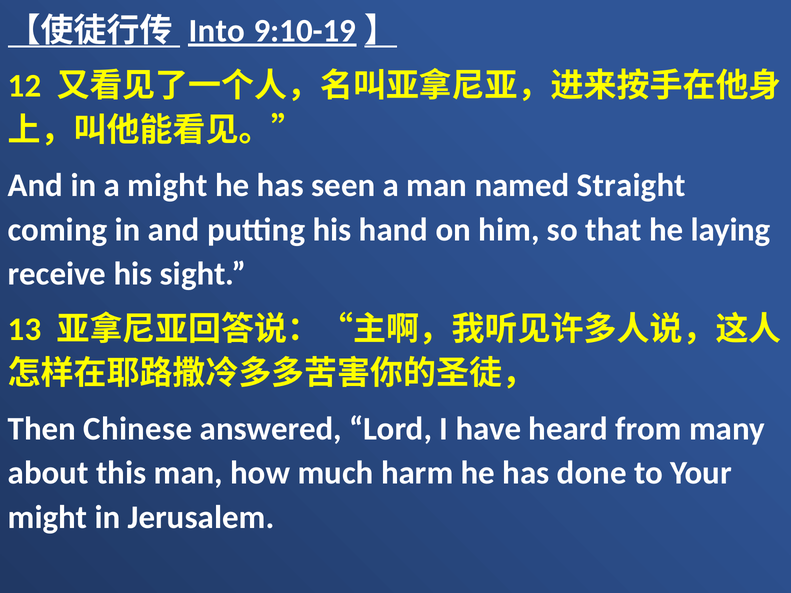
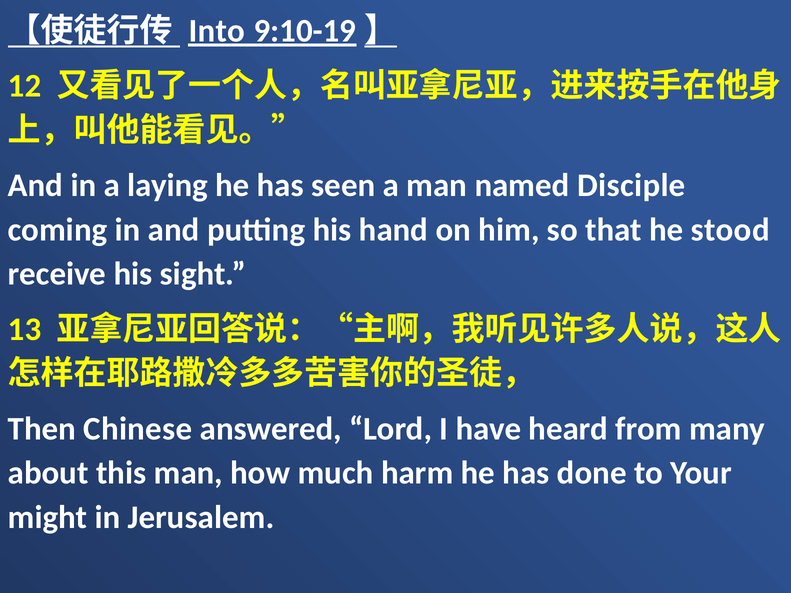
a might: might -> laying
Straight: Straight -> Disciple
laying: laying -> stood
